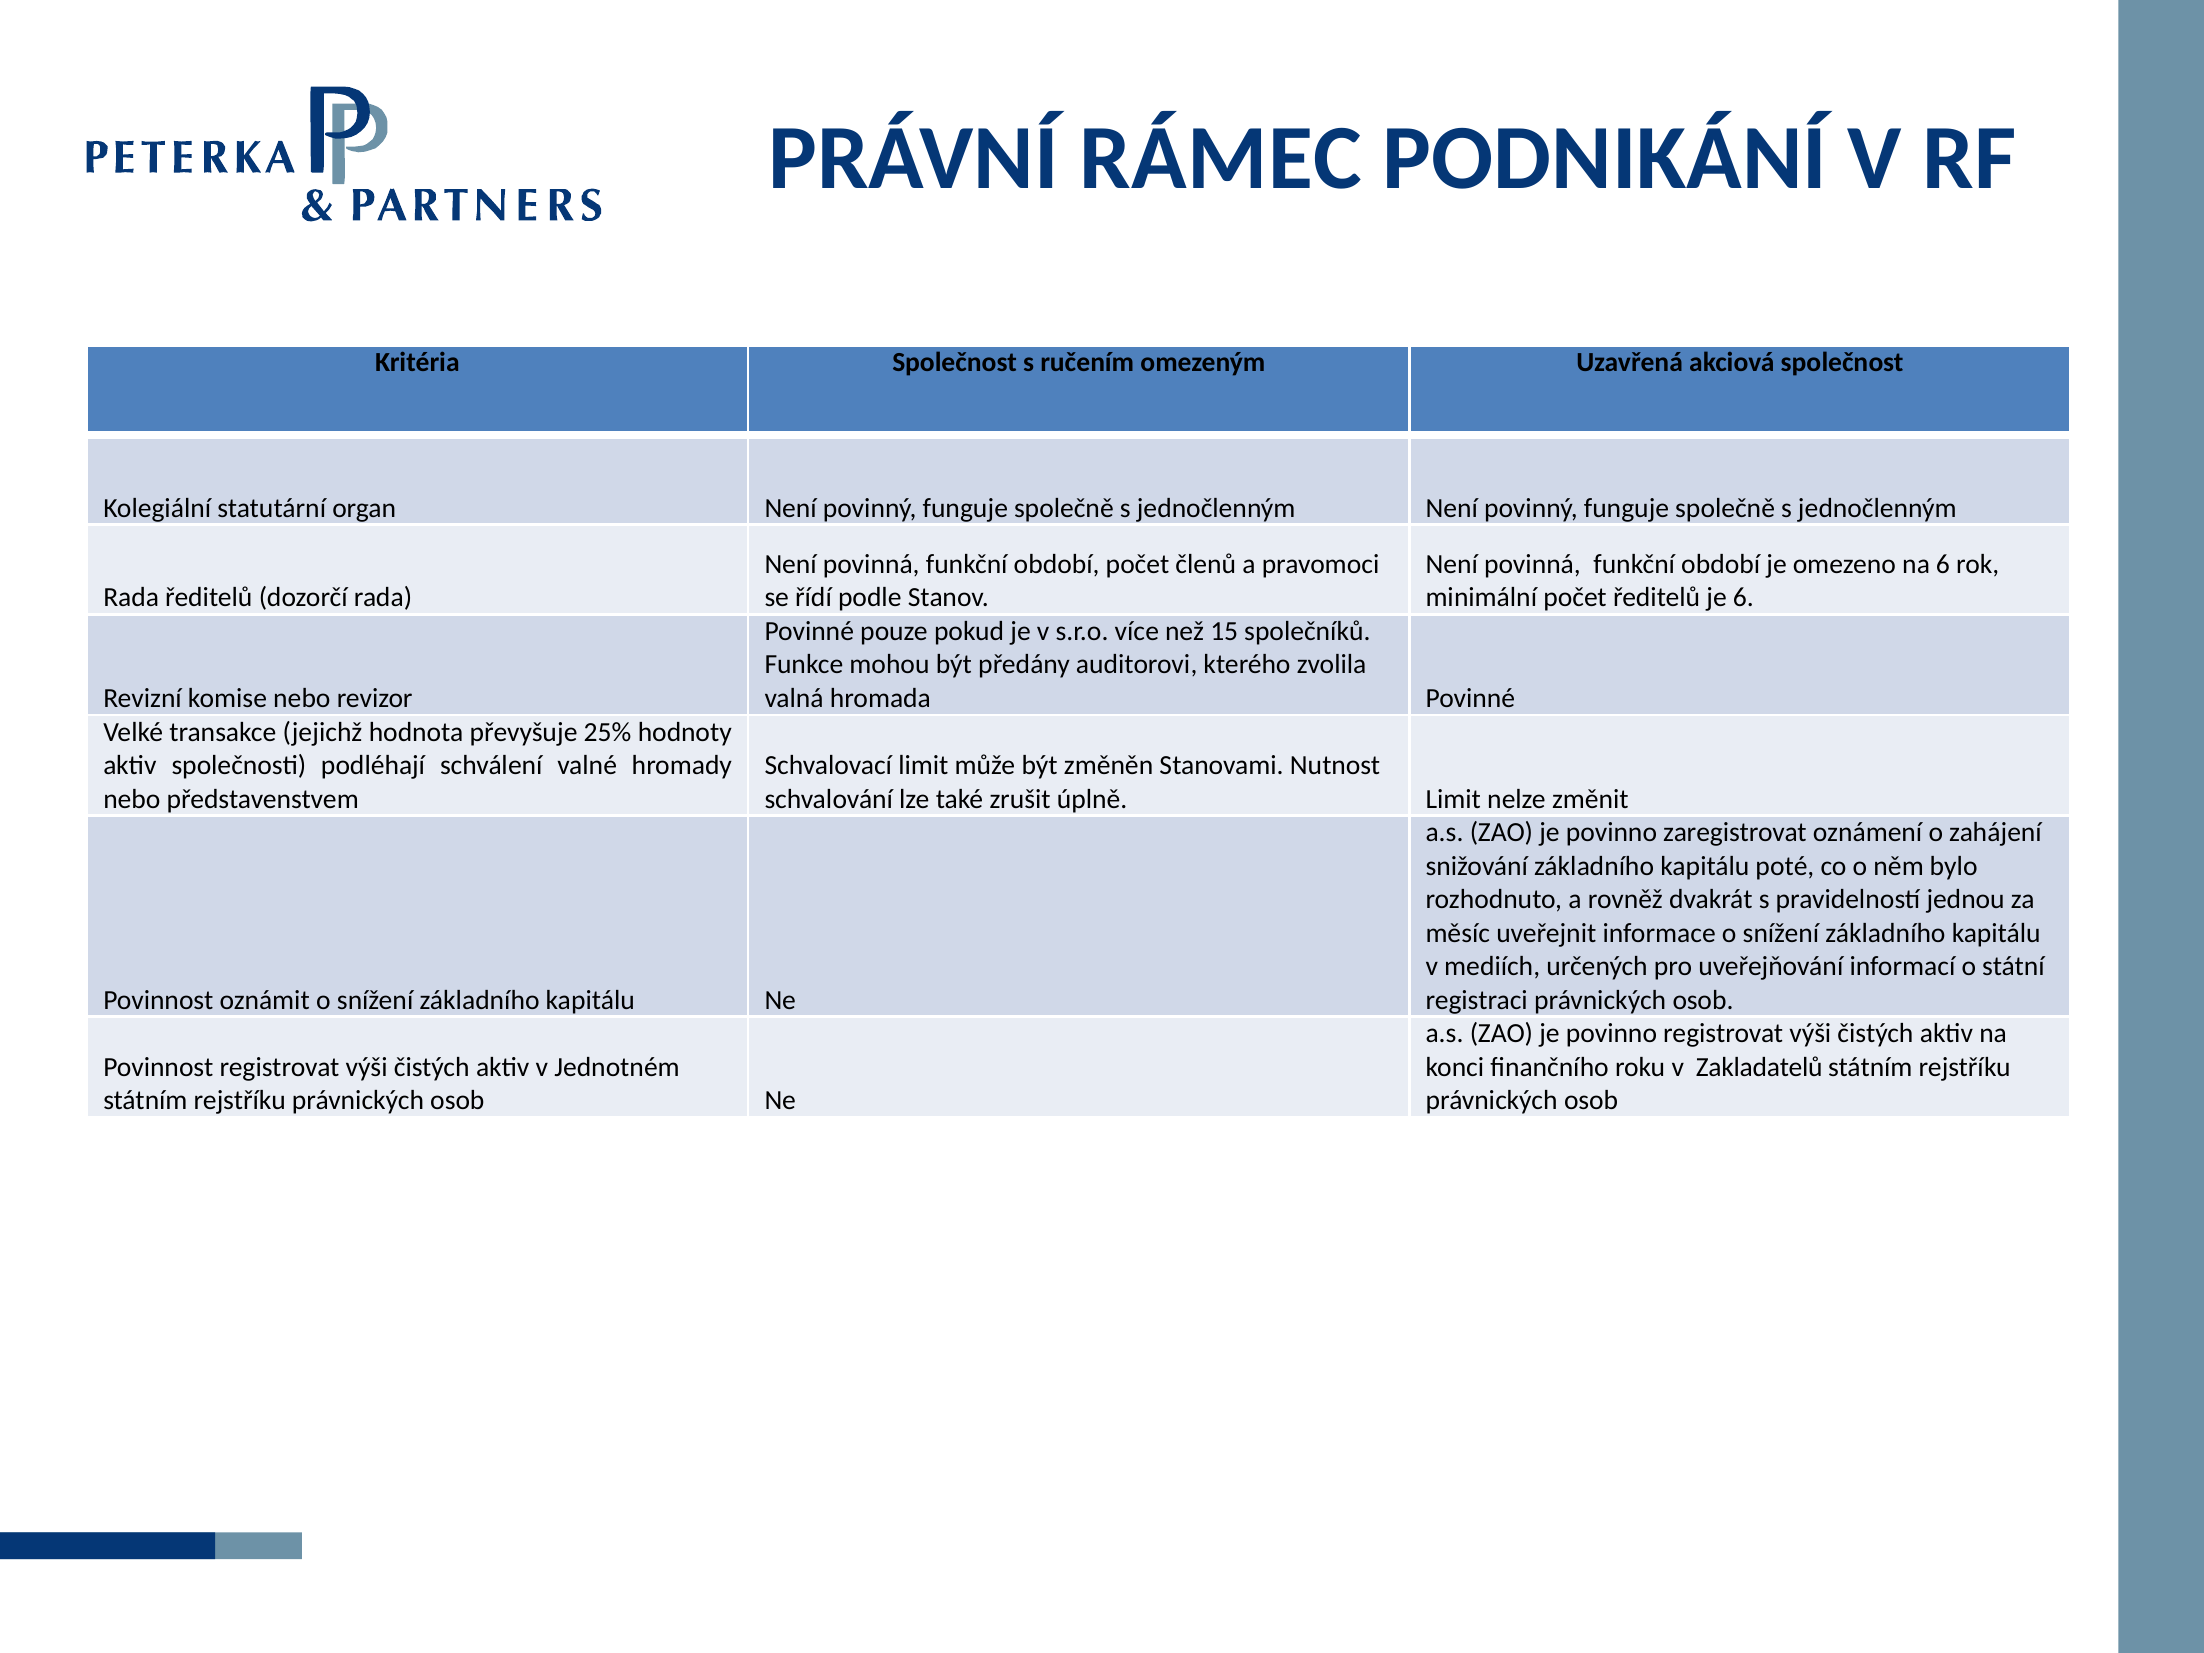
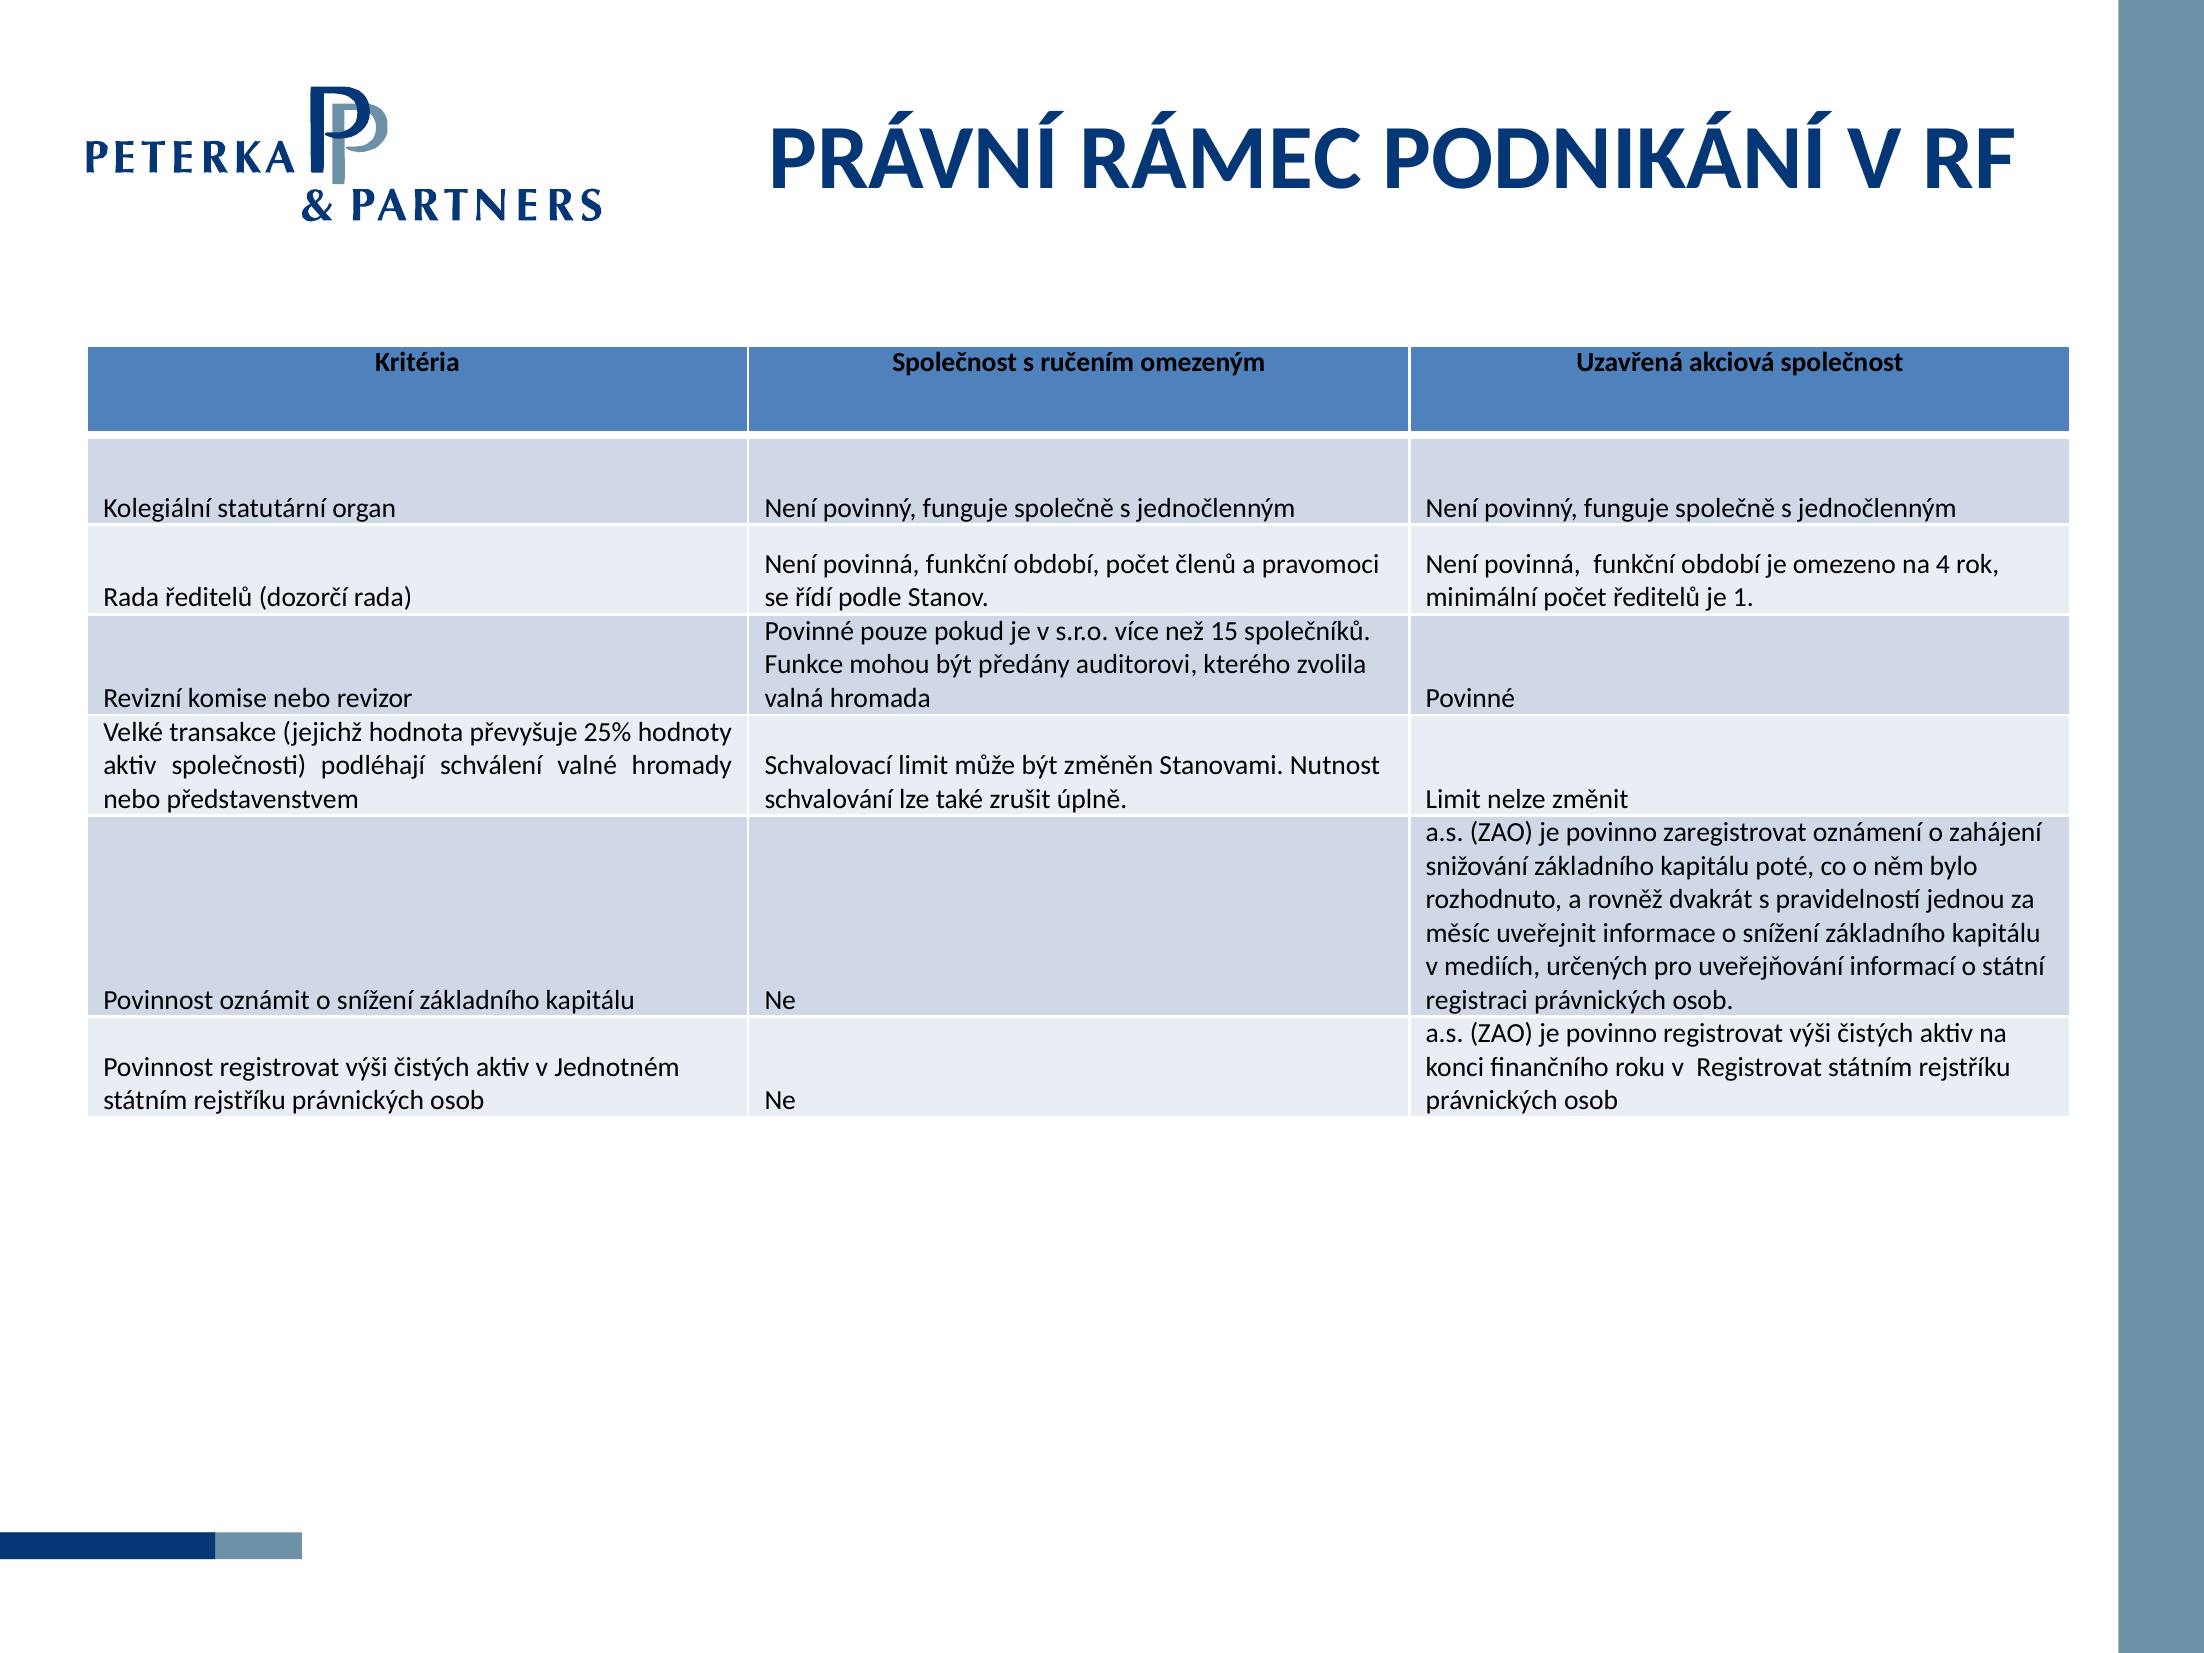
na 6: 6 -> 4
je 6: 6 -> 1
v Zakladatelů: Zakladatelů -> Registrovat
